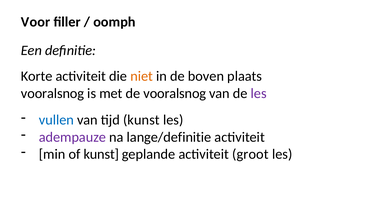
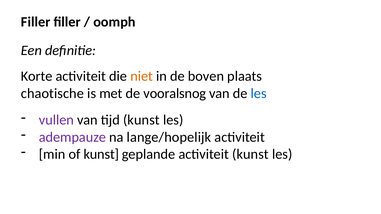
Voor at (36, 22): Voor -> Filler
vooralsnog at (53, 93): vooralsnog -> chaotische
les at (259, 93) colour: purple -> blue
vullen colour: blue -> purple
lange/definitie: lange/definitie -> lange/hopelijk
activiteit groot: groot -> kunst
